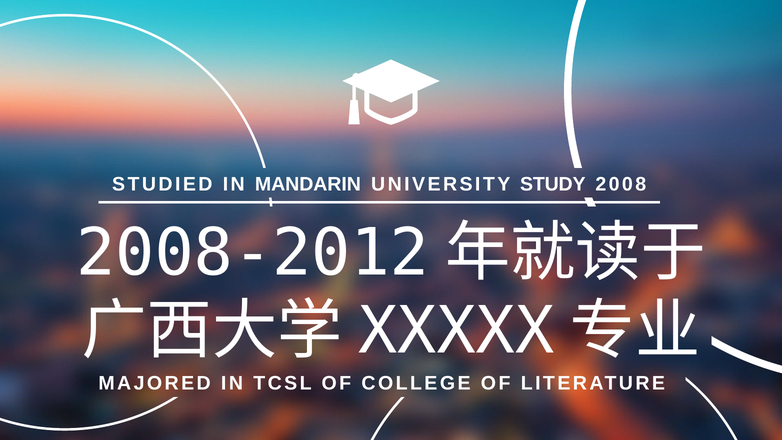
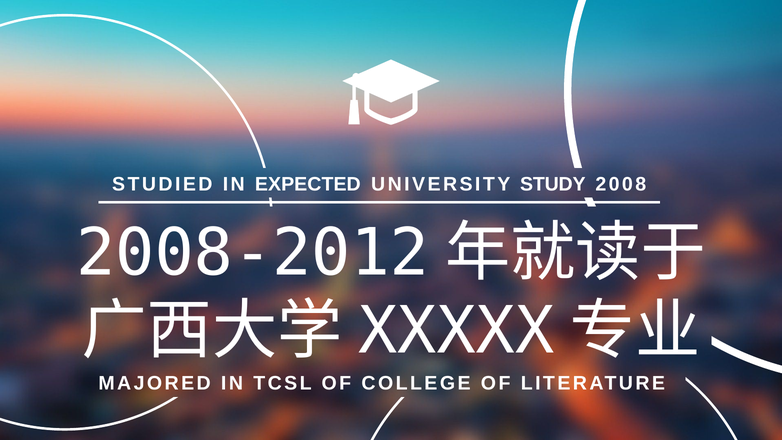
MANDARIN: MANDARIN -> EXPECTED
